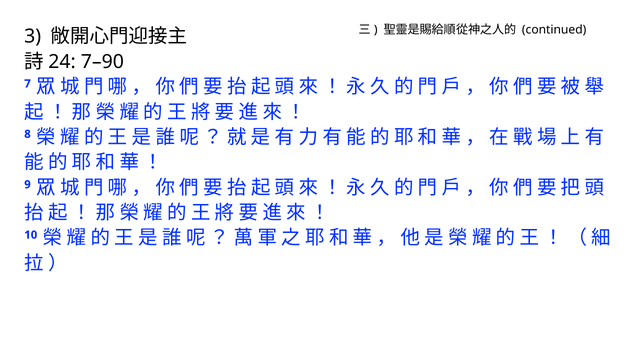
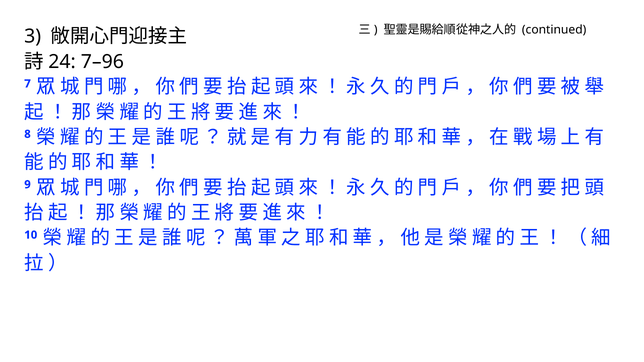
7–90: 7–90 -> 7–96
